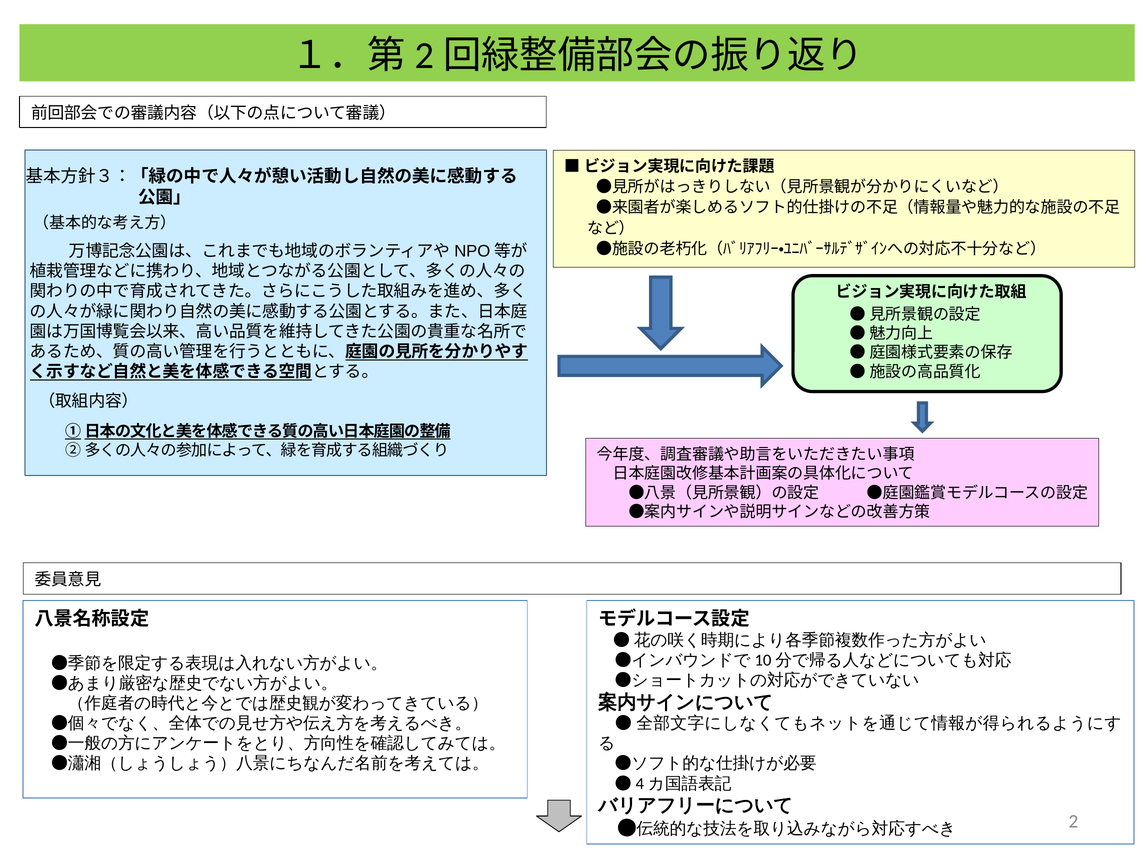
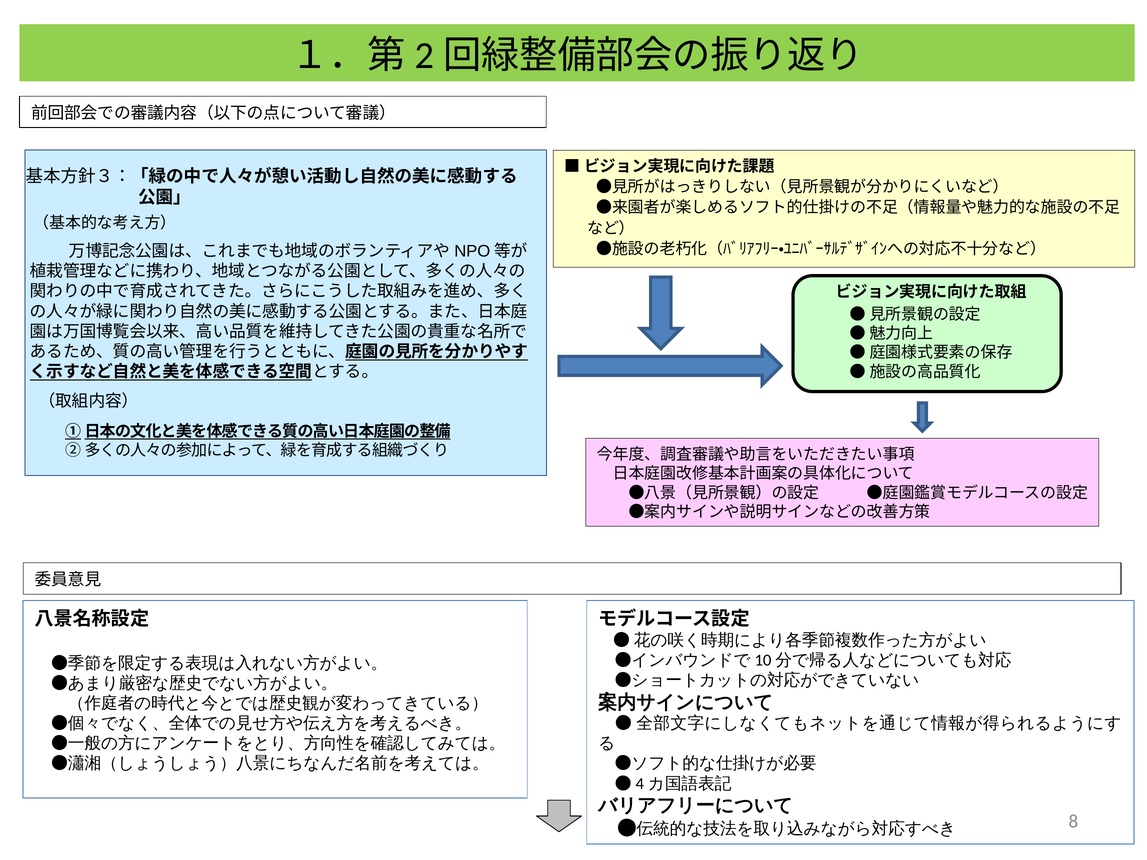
2: 2 -> 8
